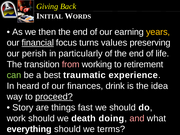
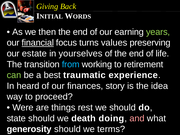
years colour: yellow -> light green
perish: perish -> estate
particularly: particularly -> yourselves
from colour: pink -> light blue
drink: drink -> story
proceed underline: present -> none
Story: Story -> Were
fast: fast -> rest
work: work -> state
everything: everything -> generosity
